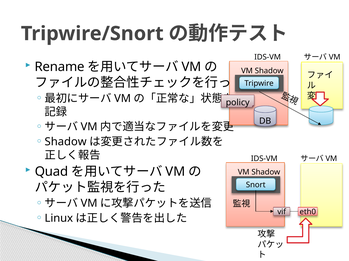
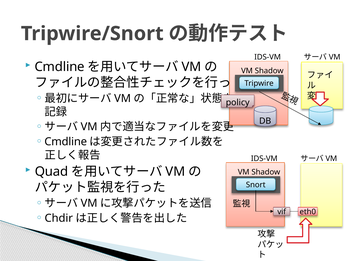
Rename at (60, 67): Rename -> Cmdline
Shadow at (66, 142): Shadow -> Cmdline
Linux: Linux -> Chdir
